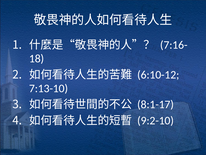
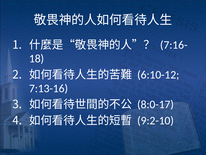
7:13-10: 7:13-10 -> 7:13-16
8:1-17: 8:1-17 -> 8:0-17
